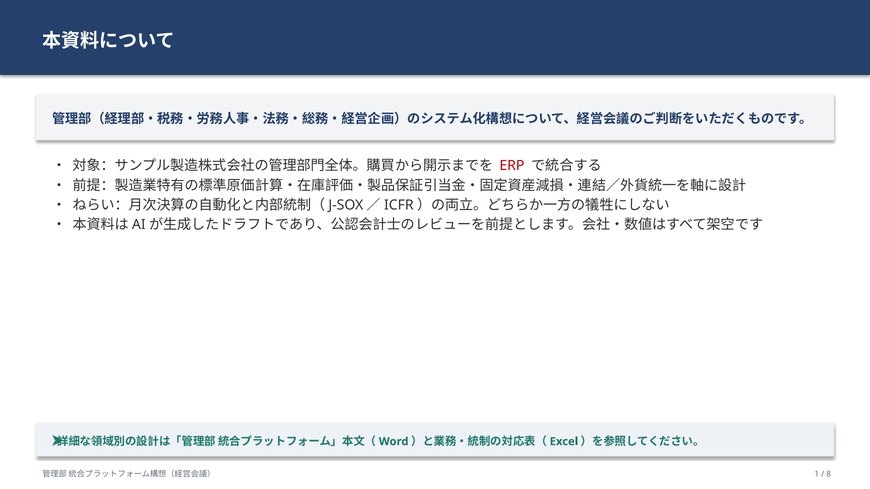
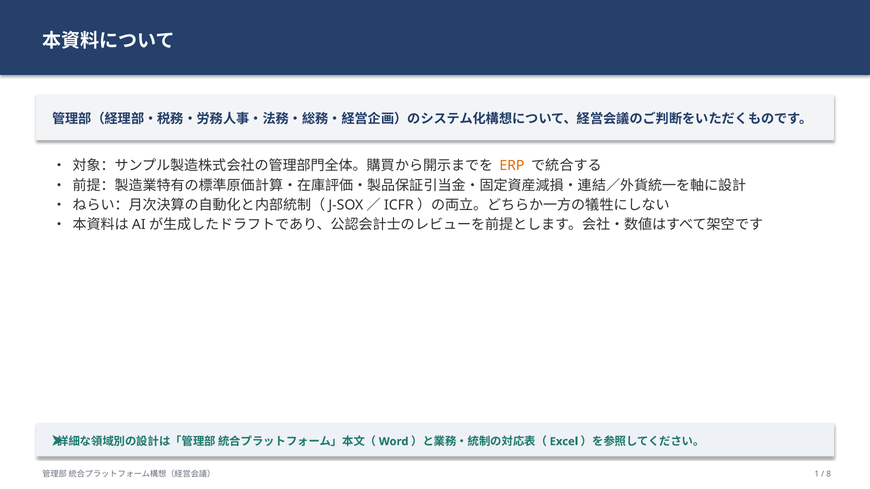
ERP colour: red -> orange
